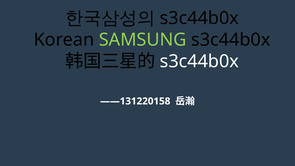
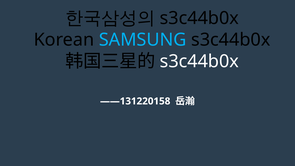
SAMSUNG colour: light green -> light blue
